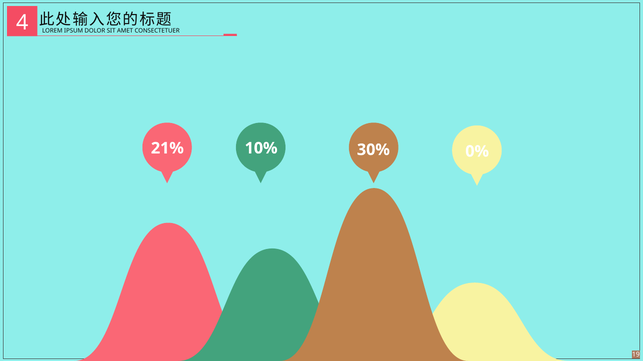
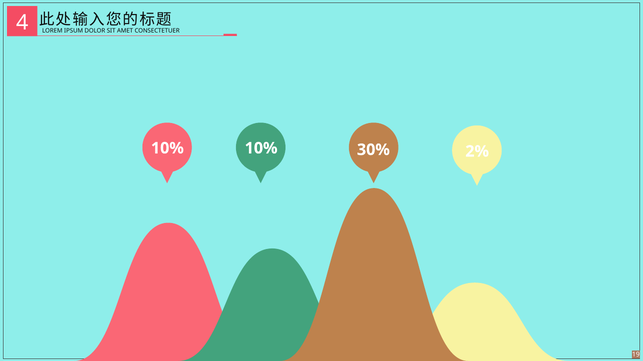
21% at (167, 148): 21% -> 10%
0%: 0% -> 2%
